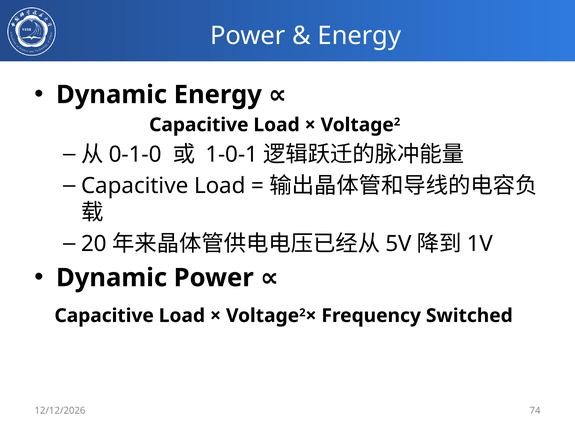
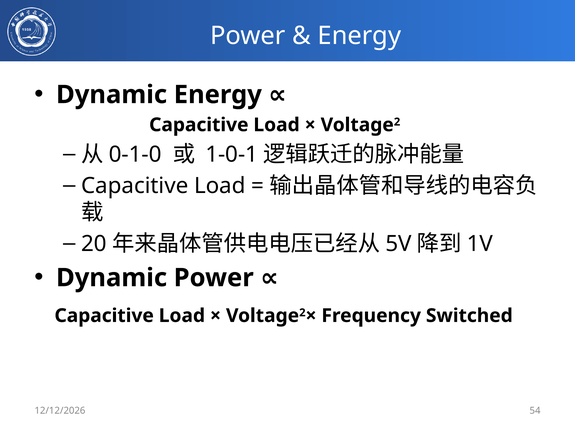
74: 74 -> 54
